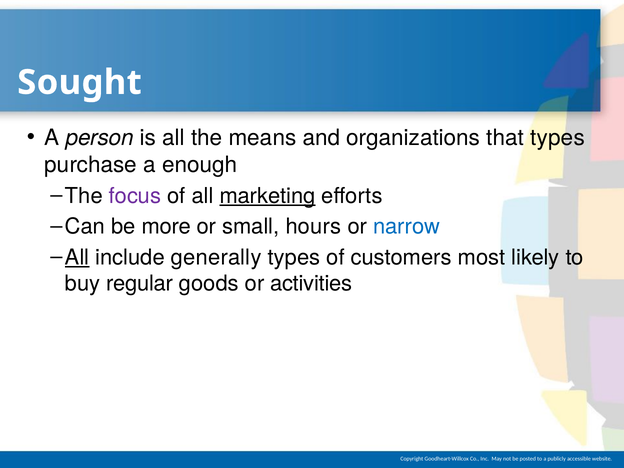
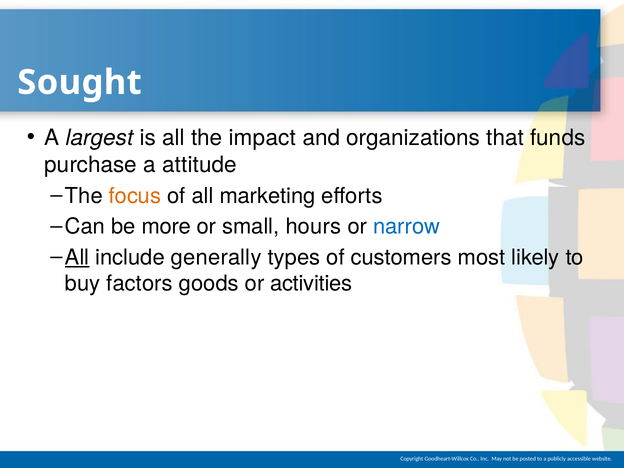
person: person -> largest
means: means -> impact
that types: types -> funds
enough: enough -> attitude
focus colour: purple -> orange
marketing underline: present -> none
regular: regular -> factors
